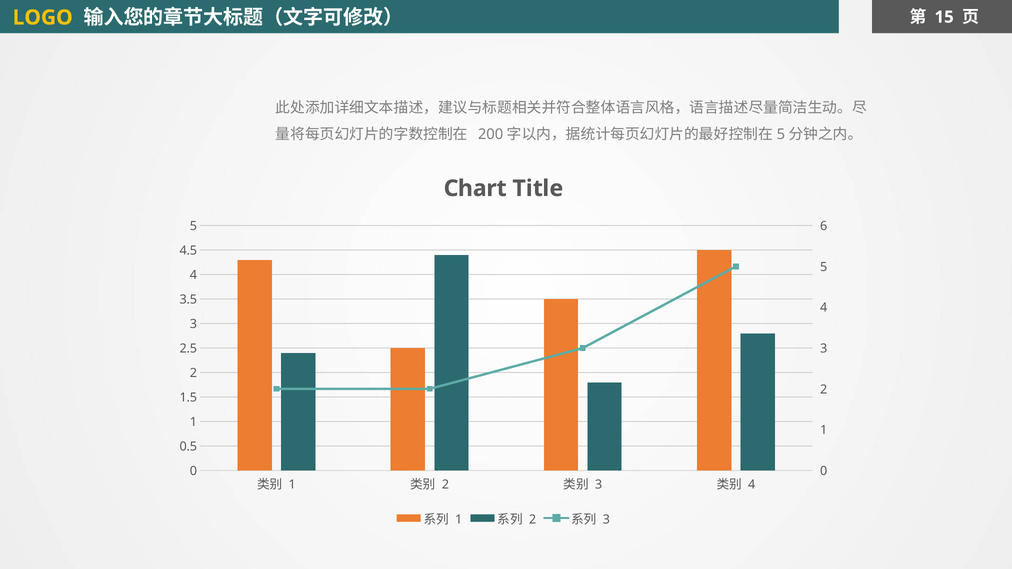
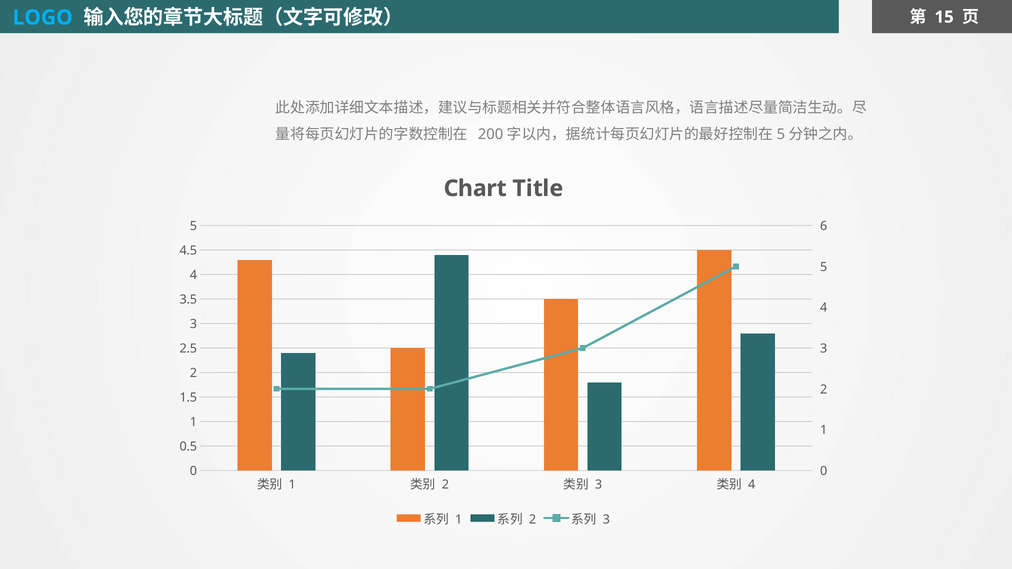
LOGO colour: yellow -> light blue
